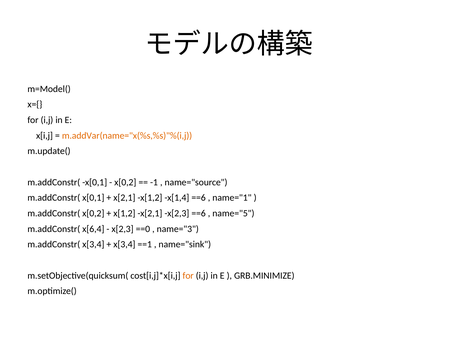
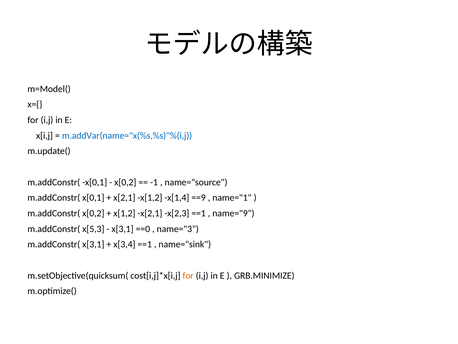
m.addVar(name="x(%s,%s)"%(i,j colour: orange -> blue
x[1,4 ==6: ==6 -> ==9
x[2,3 ==6: ==6 -> ==1
name="5: name="5 -> name="9
x[6,4: x[6,4 -> x[5,3
x[2,3 at (123, 229): x[2,3 -> x[3,1
m.addConstr( x[3,4: x[3,4 -> x[3,1
